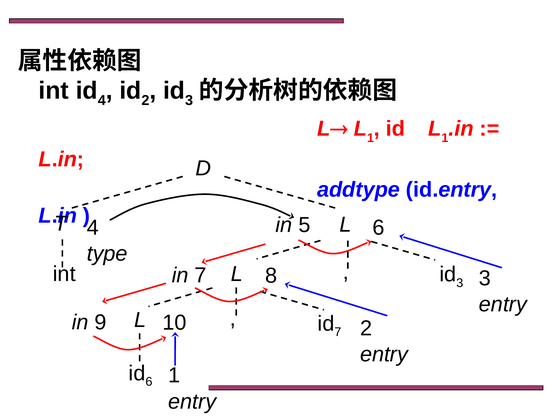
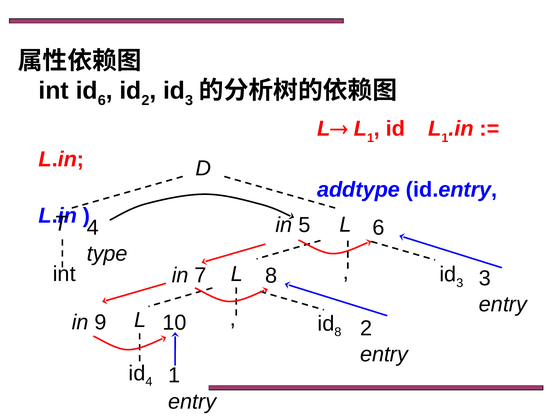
id 4: 4 -> 6
id 7: 7 -> 8
id 6: 6 -> 4
